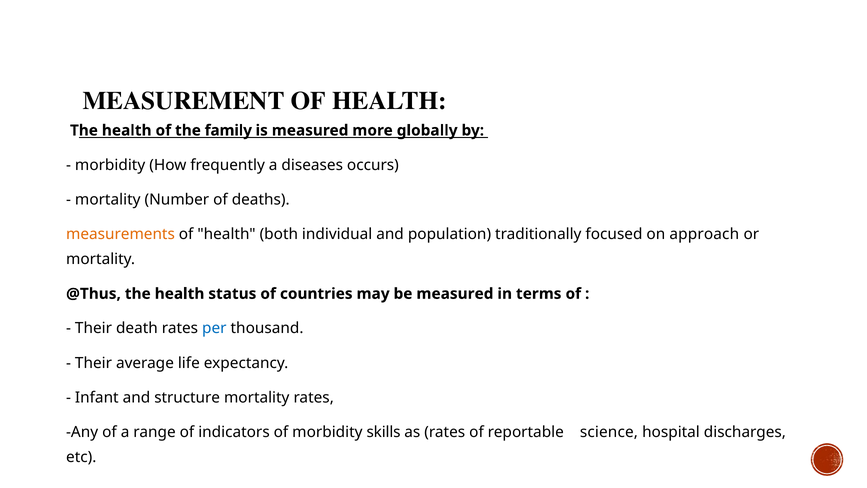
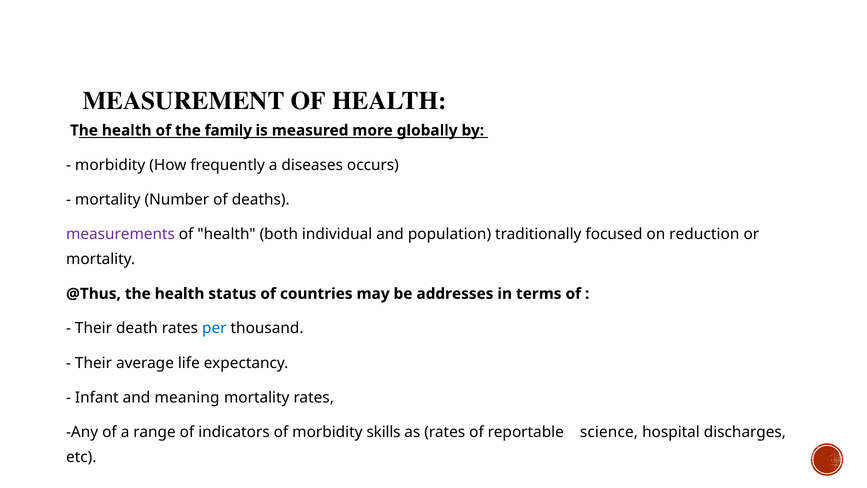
measurements colour: orange -> purple
approach: approach -> reduction
be measured: measured -> addresses
structure: structure -> meaning
